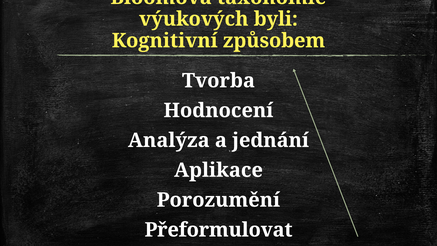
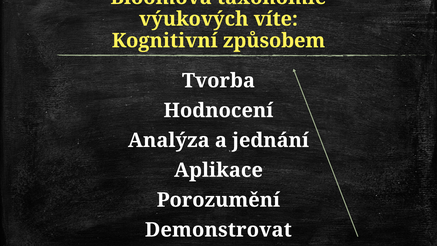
byli: byli -> víte
Přeformulovat: Přeformulovat -> Demonstrovat
